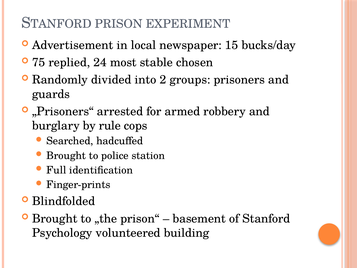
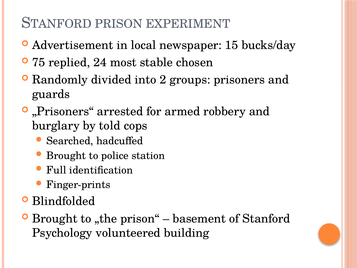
rule: rule -> told
